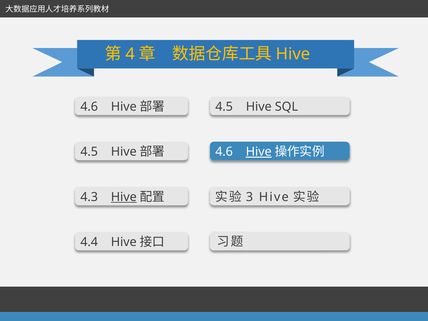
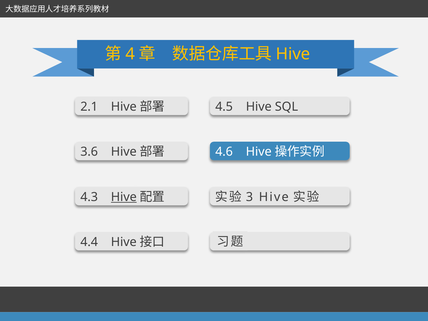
4.6 at (89, 107): 4.6 -> 2.1
4.5 at (89, 152): 4.5 -> 3.6
Hive at (259, 152) underline: present -> none
